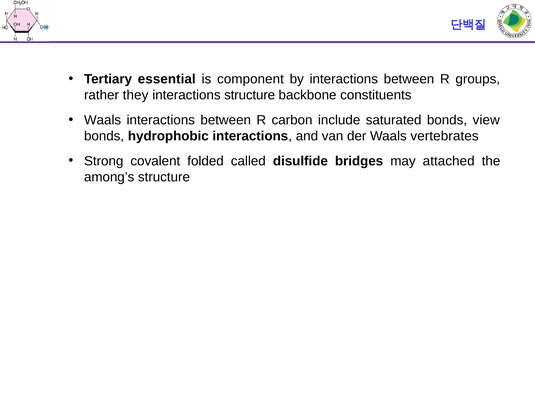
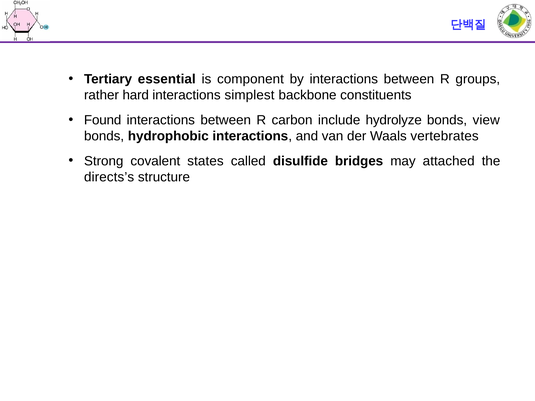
they: they -> hard
interactions structure: structure -> simplest
Waals at (103, 120): Waals -> Found
saturated: saturated -> hydrolyze
folded: folded -> states
among’s: among’s -> directs’s
